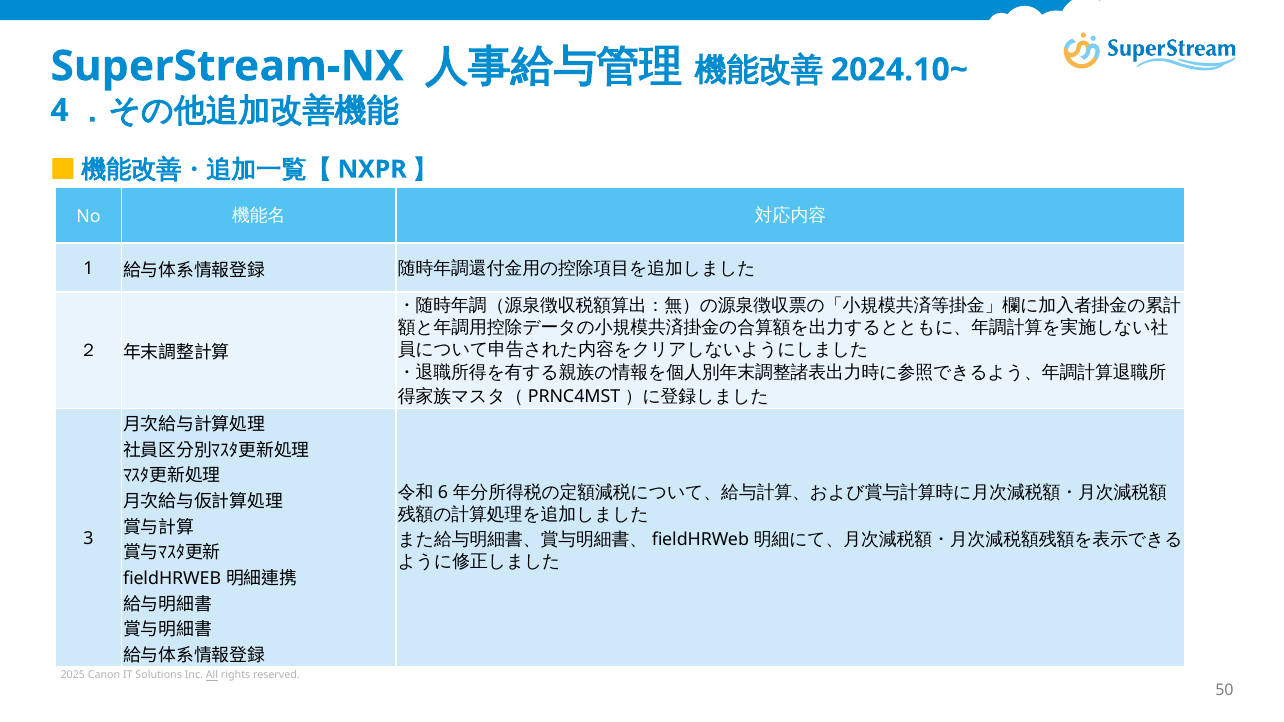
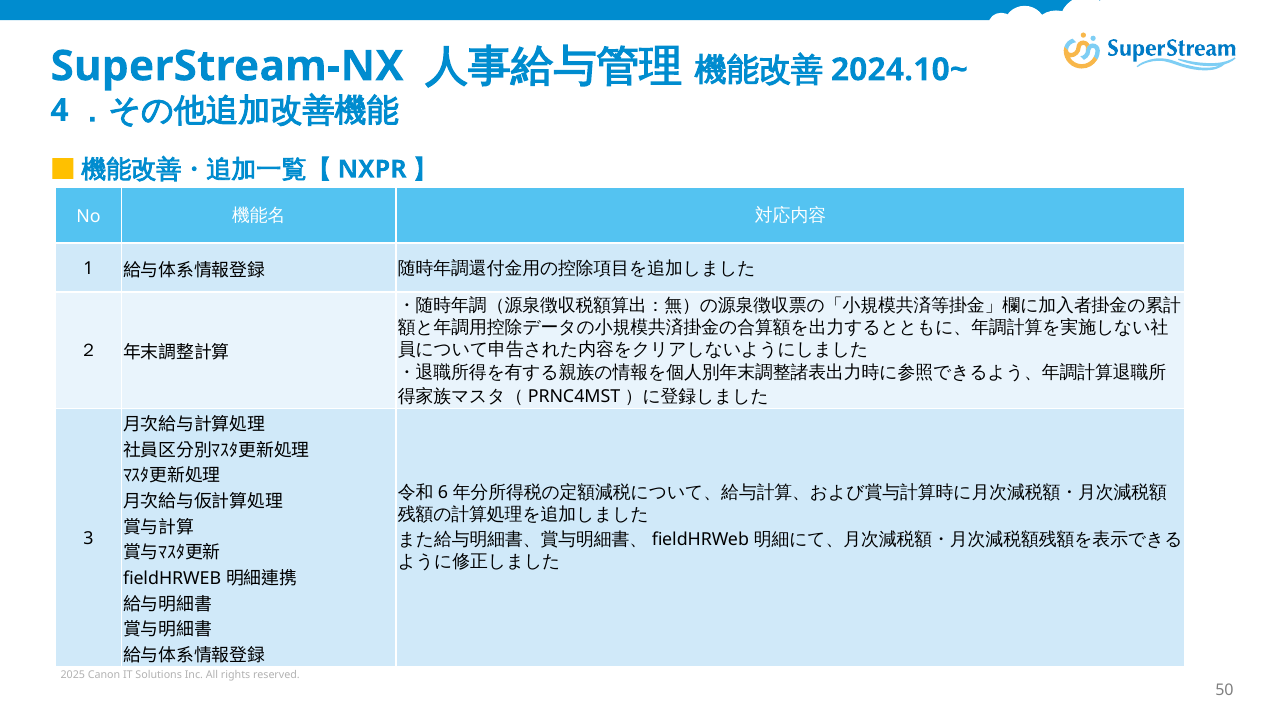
All underline: present -> none
